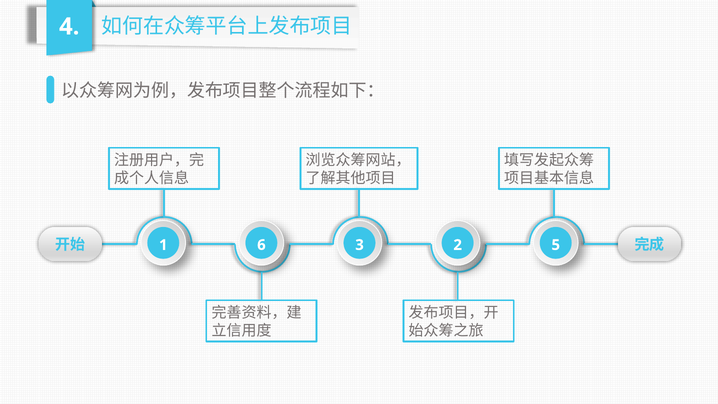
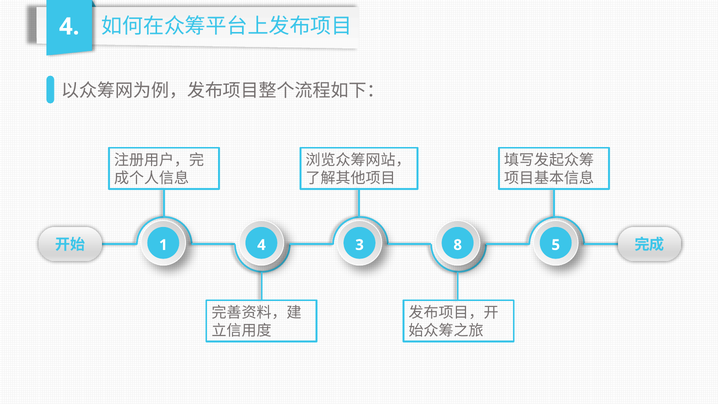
1 6: 6 -> 4
2: 2 -> 8
